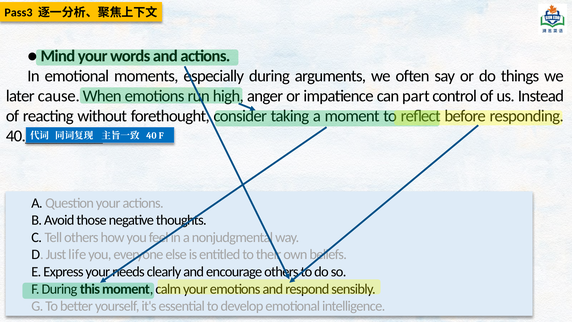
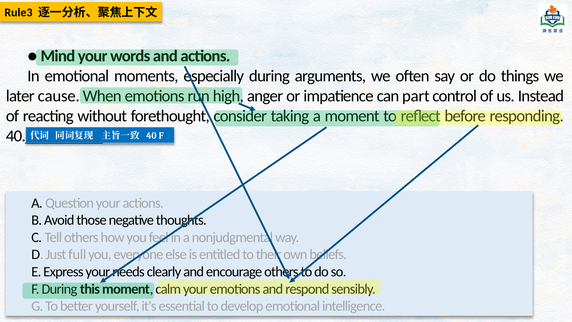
Pass3: Pass3 -> Rule3
life: life -> full
